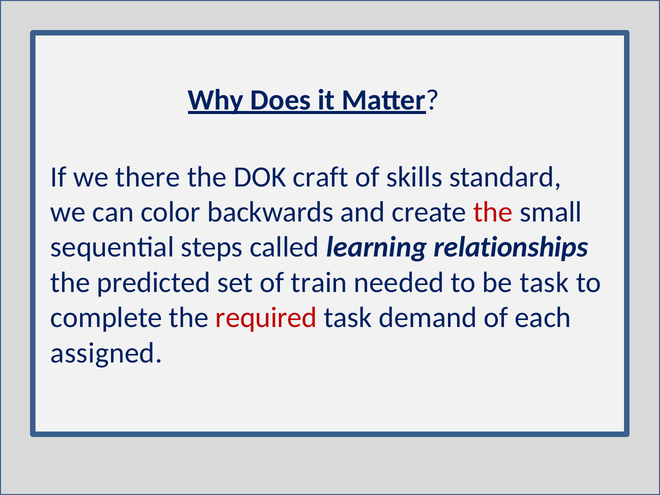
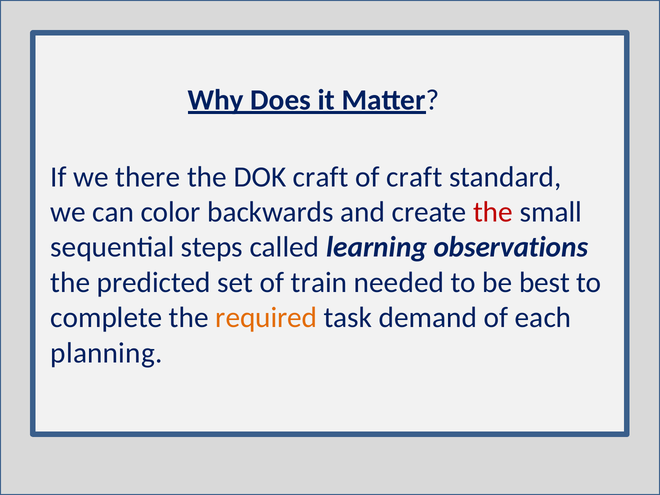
of skills: skills -> craft
relationships: relationships -> observations
be task: task -> best
required colour: red -> orange
assigned: assigned -> planning
